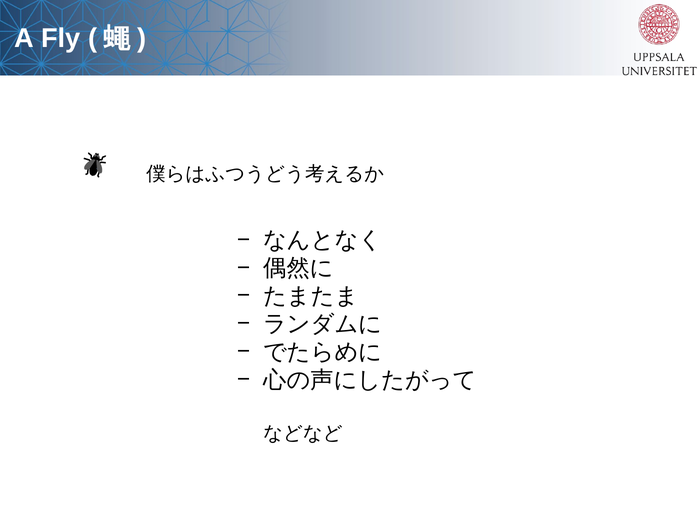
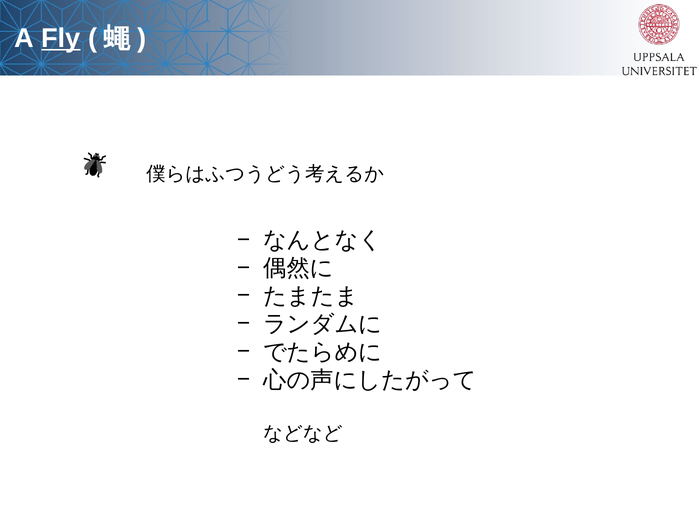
Fly underline: none -> present
